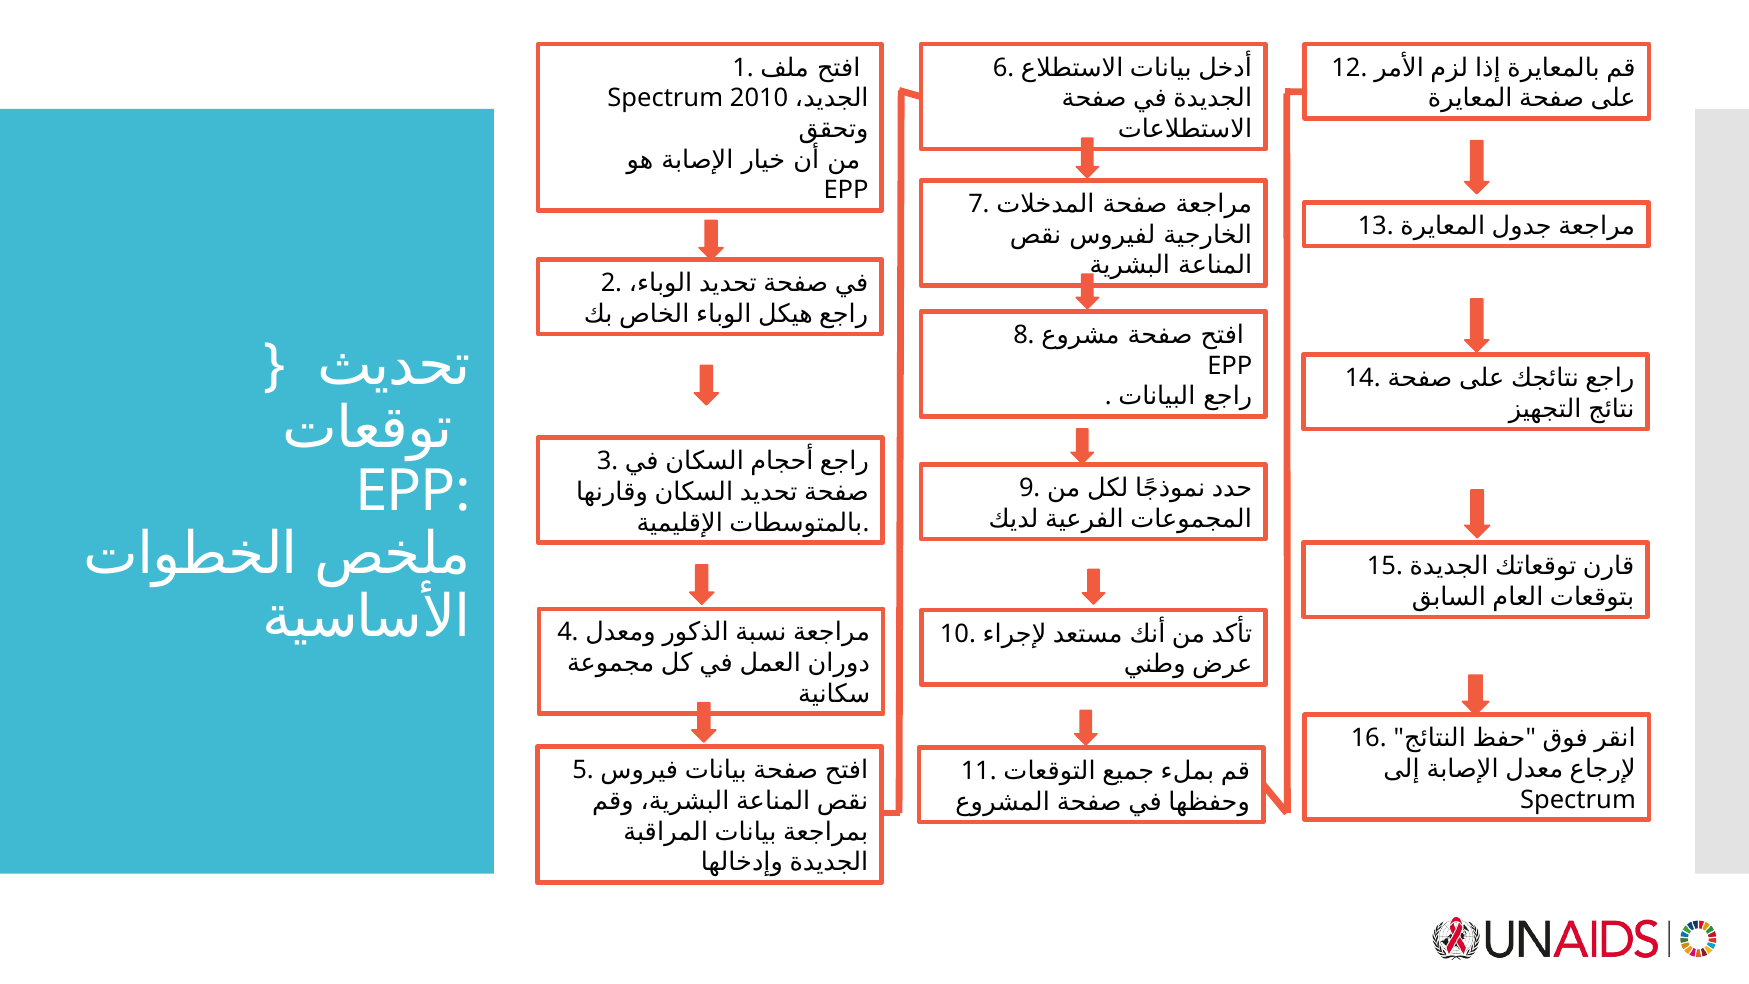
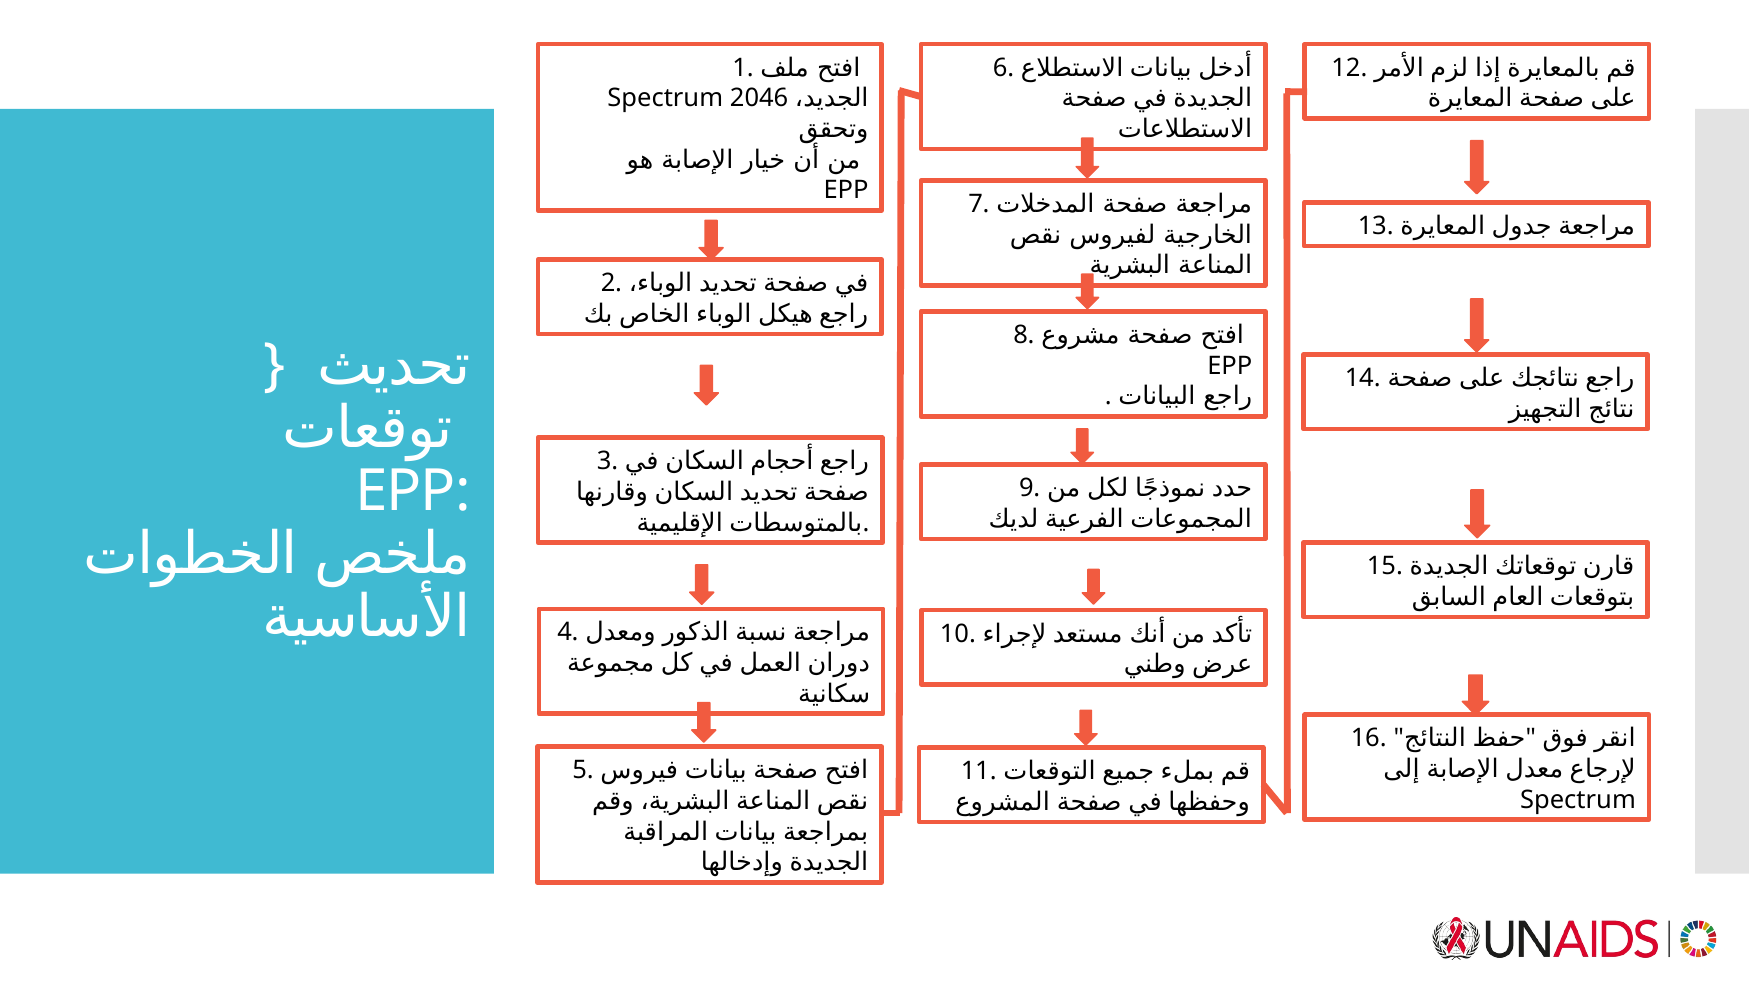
2010: 2010 -> 2046
